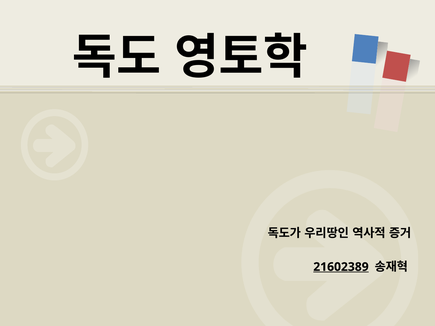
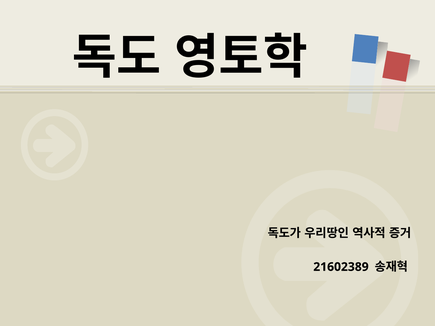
21602389 underline: present -> none
